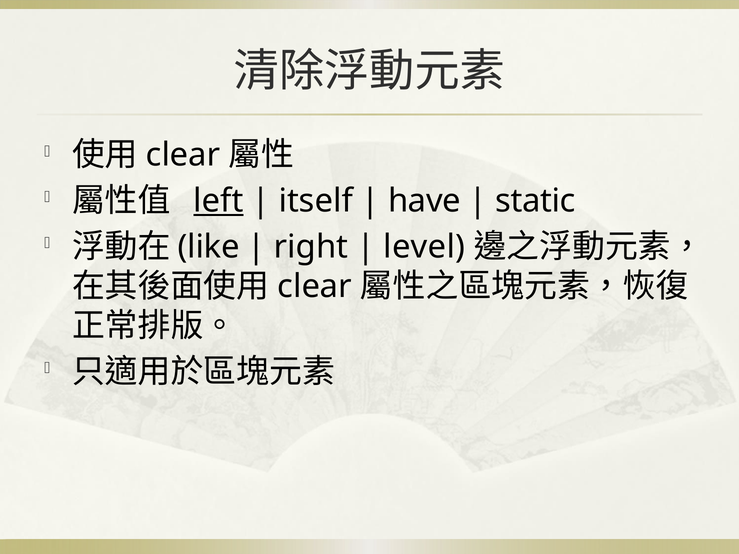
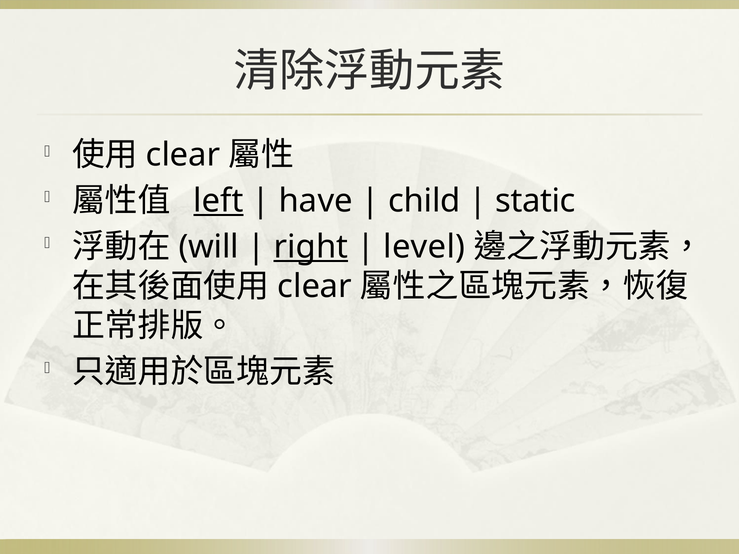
itself: itself -> have
have: have -> child
like: like -> will
right underline: none -> present
